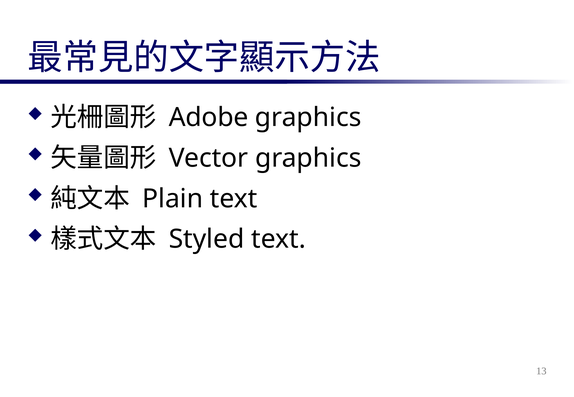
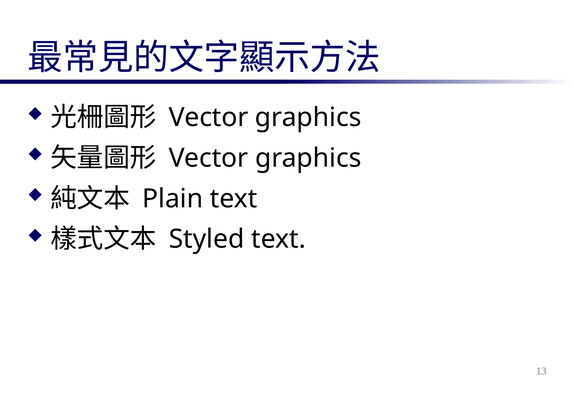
Adobe at (209, 118): Adobe -> Vector
